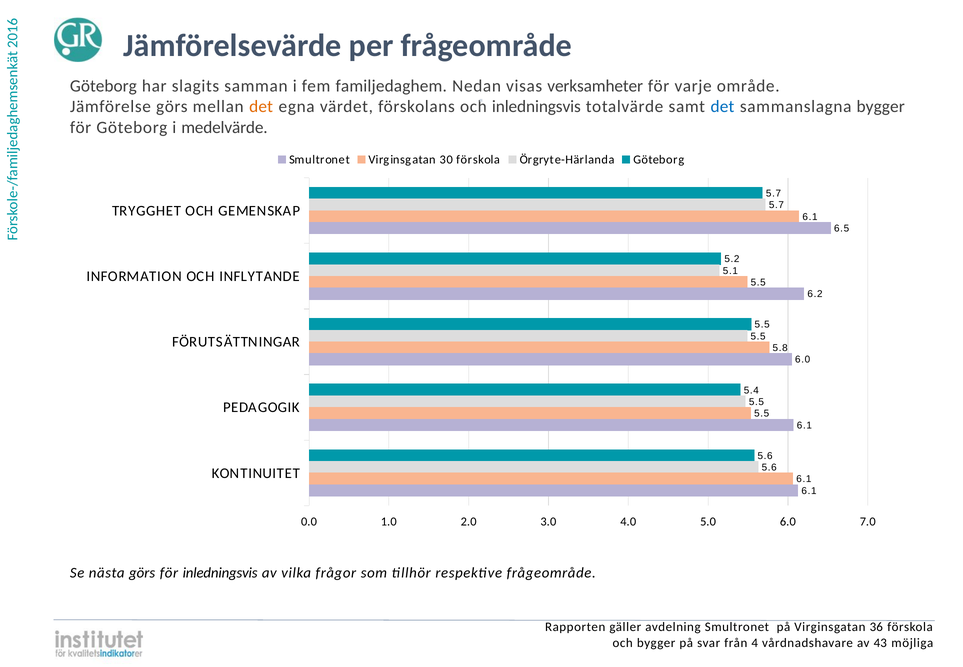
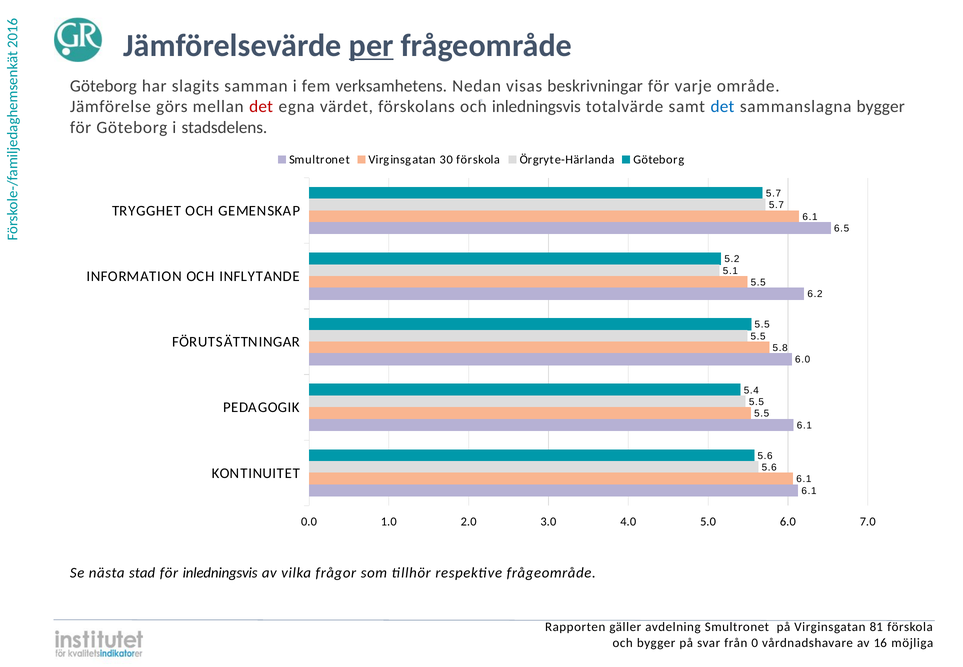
per underline: none -> present
familjedaghem: familjedaghem -> verksamhetens
verksamheter: verksamheter -> beskrivningar
det at (261, 107) colour: orange -> red
medelvärde: medelvärde -> stadsdelens
nästa görs: görs -> stad
36: 36 -> 81
från 4: 4 -> 0
43: 43 -> 16
